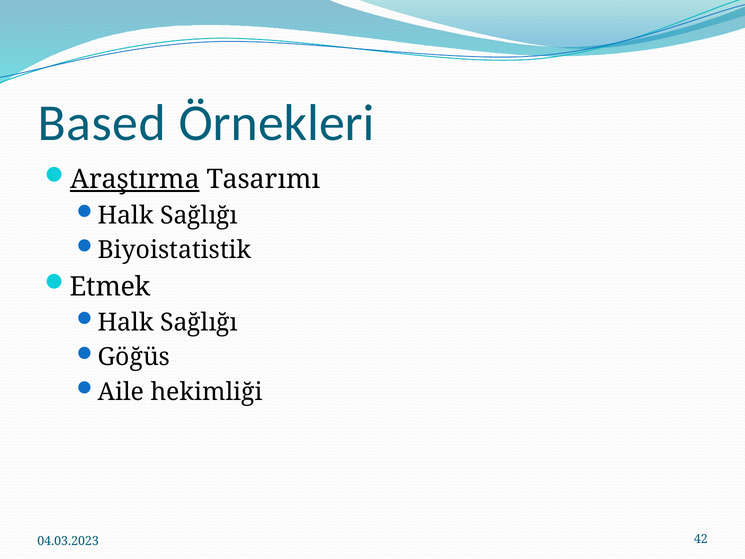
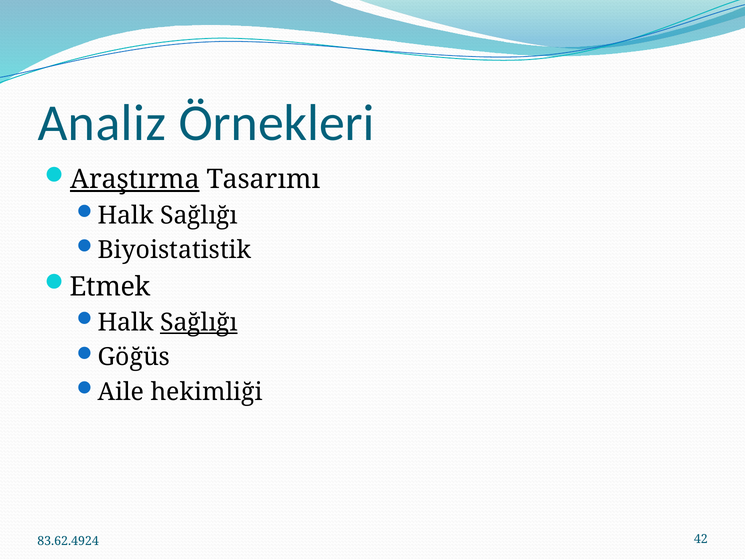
Based: Based -> Analiz
Sağlığı at (199, 322) underline: none -> present
04.03.2023: 04.03.2023 -> 83.62.4924
